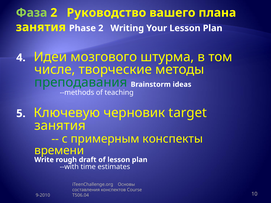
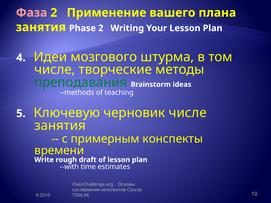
Фаза colour: light green -> pink
Руководство: Руководство -> Применение
черновик target: target -> числе
